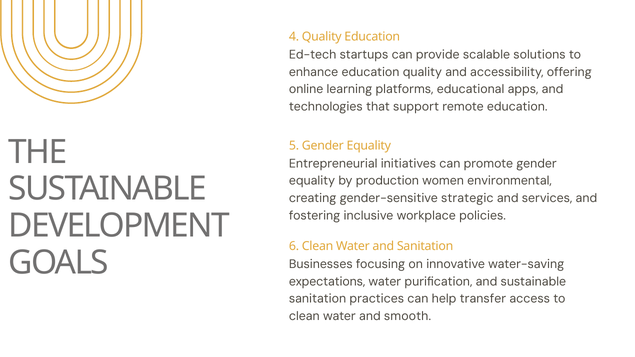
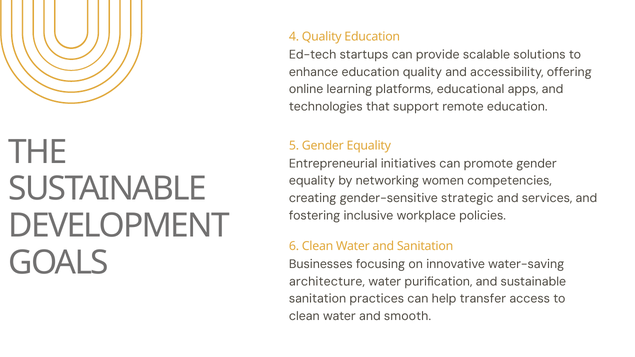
production: production -> networking
environmental: environmental -> competencies
expectations: expectations -> architecture
